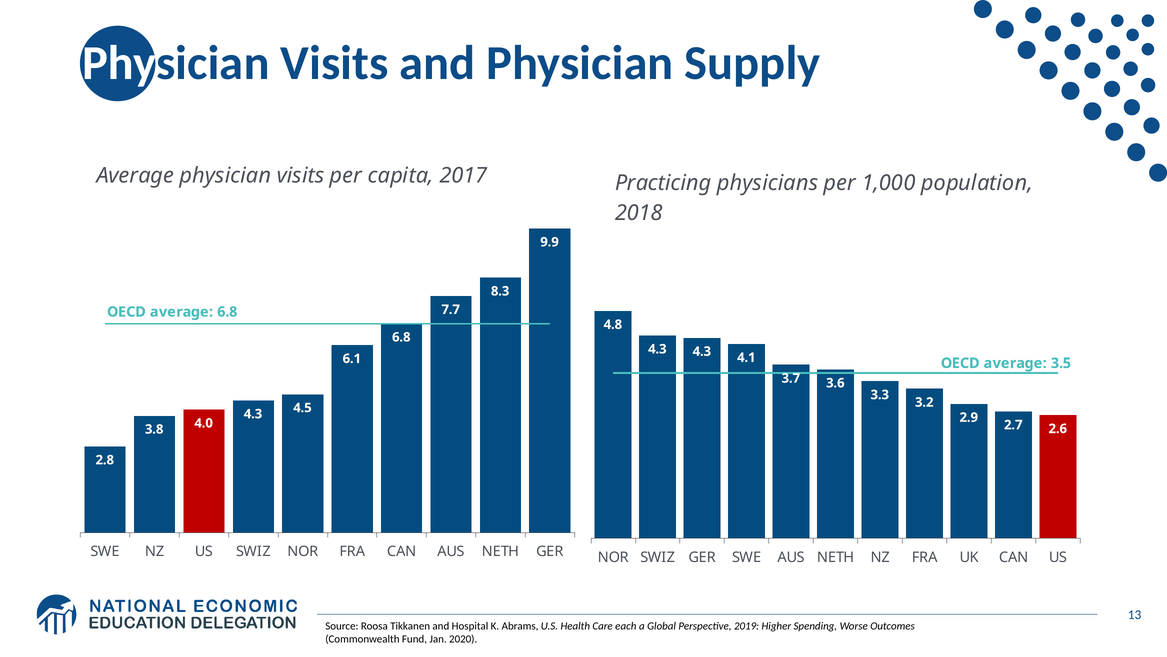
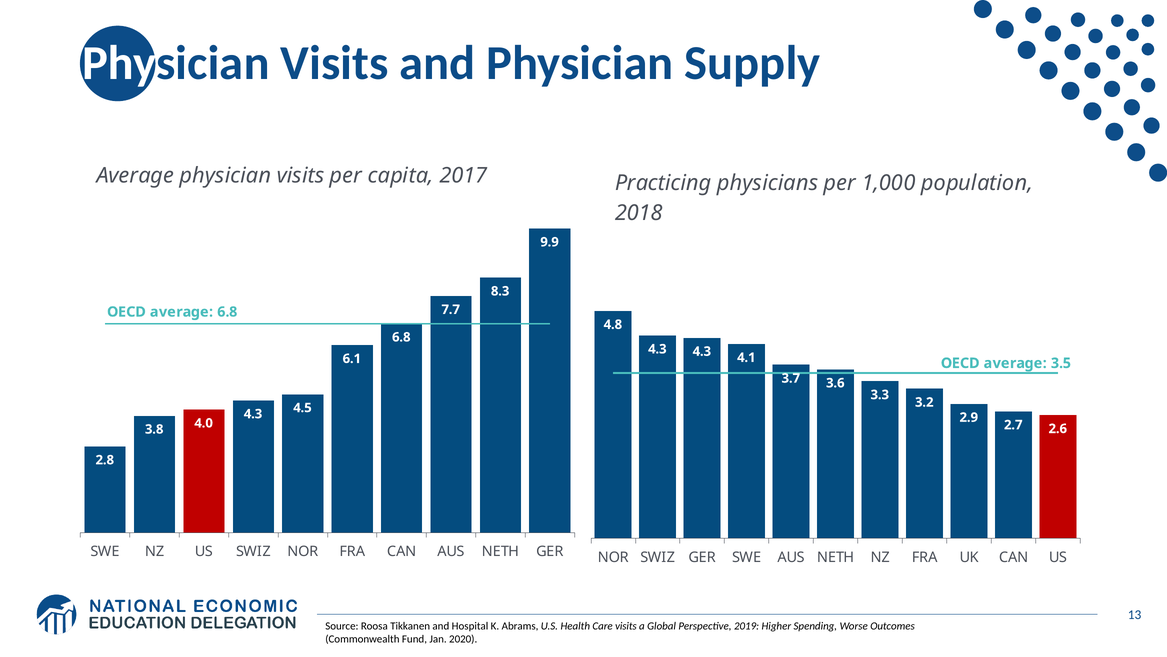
Care each: each -> visits
